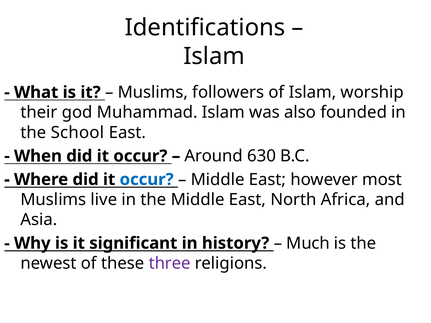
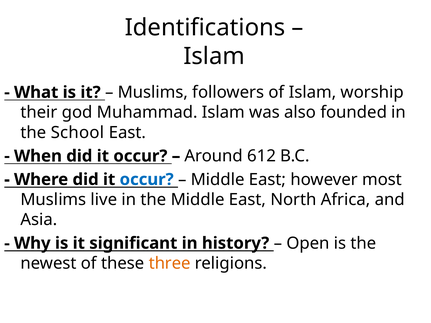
630: 630 -> 612
Much: Much -> Open
three colour: purple -> orange
